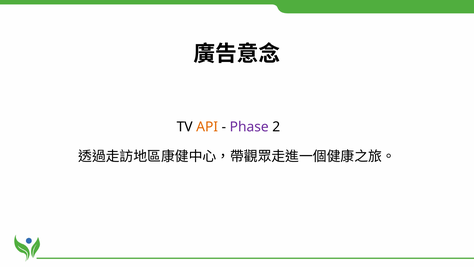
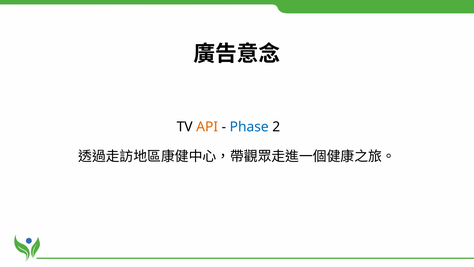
Phase colour: purple -> blue
